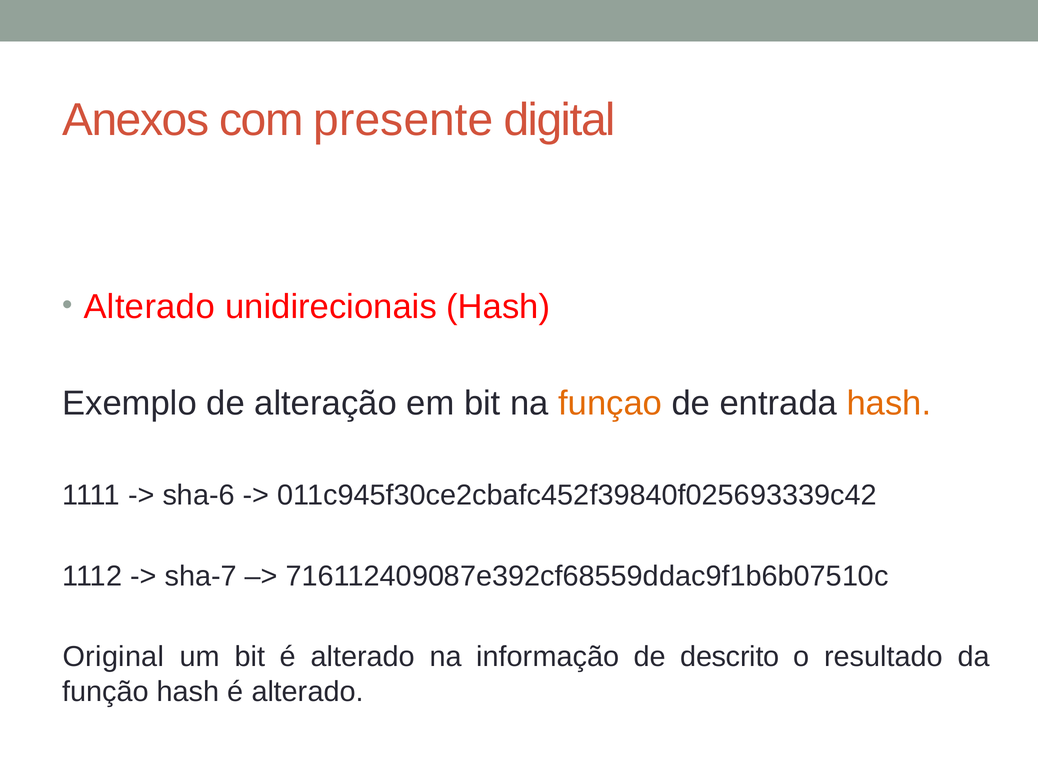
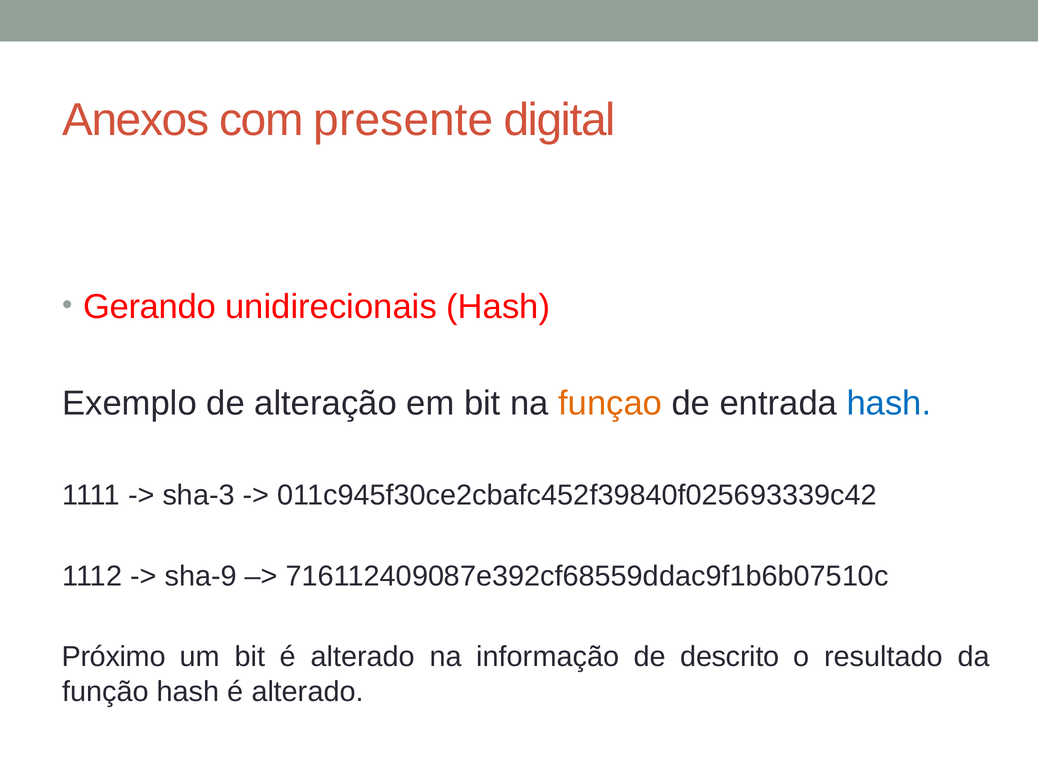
Alterado at (149, 307): Alterado -> Gerando
hash at (889, 404) colour: orange -> blue
sha-6: sha-6 -> sha-3
sha-7: sha-7 -> sha-9
Original: Original -> Próximo
